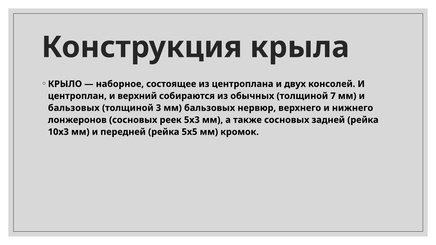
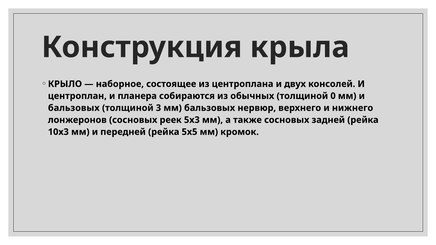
верхний: верхний -> планера
7: 7 -> 0
